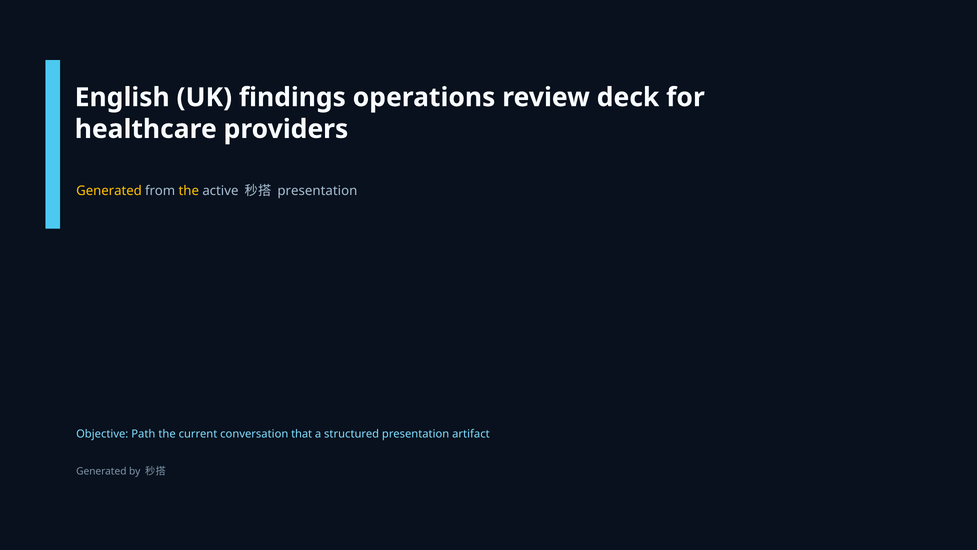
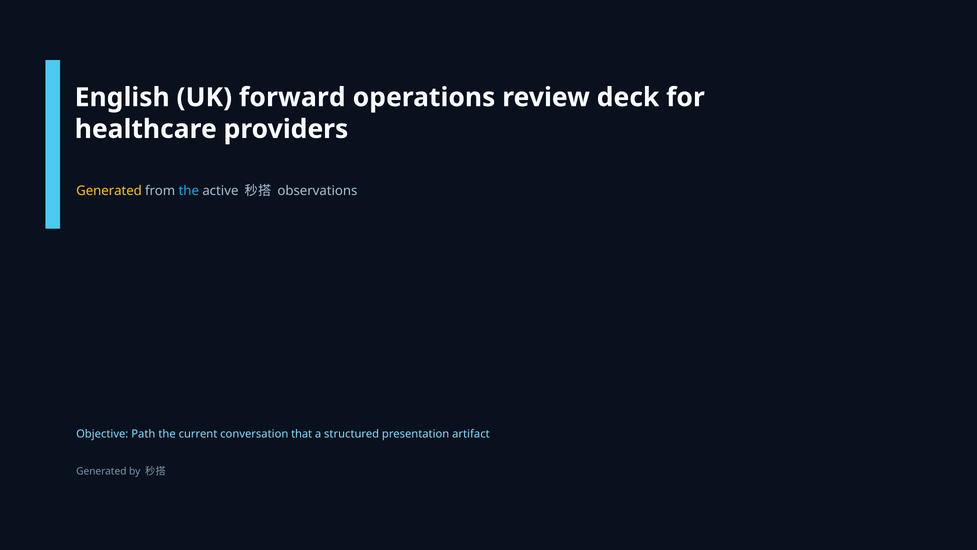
findings: findings -> forward
the at (189, 191) colour: yellow -> light blue
presentation at (317, 191): presentation -> observations
